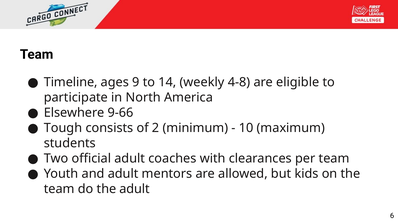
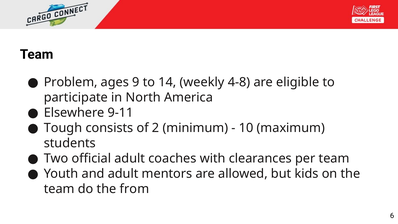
Timeline: Timeline -> Problem
9-66: 9-66 -> 9-11
the adult: adult -> from
